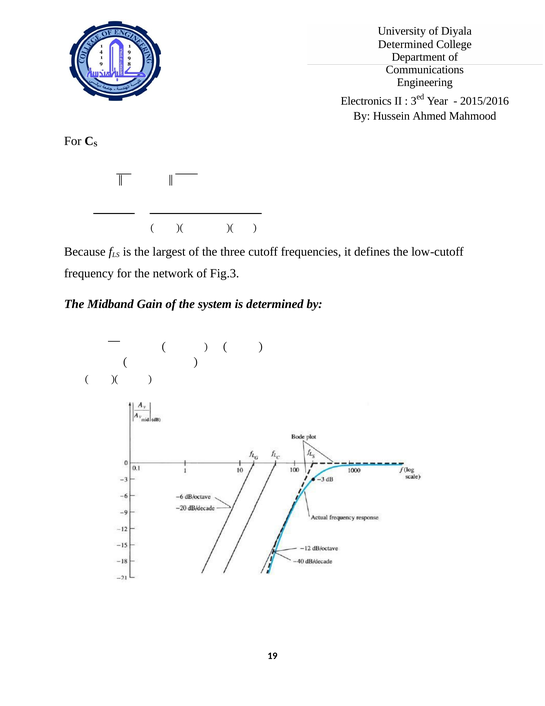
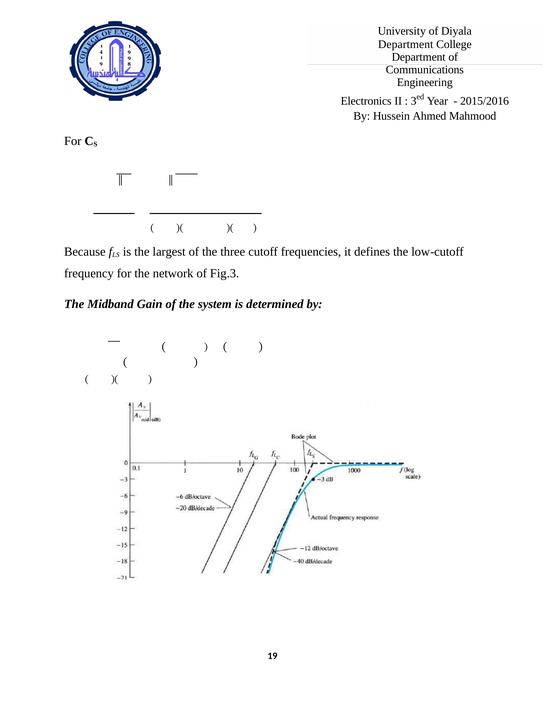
Determined at (406, 44): Determined -> Department
